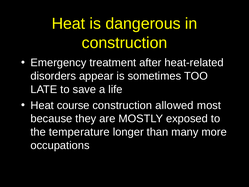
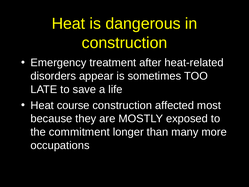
allowed: allowed -> affected
temperature: temperature -> commitment
